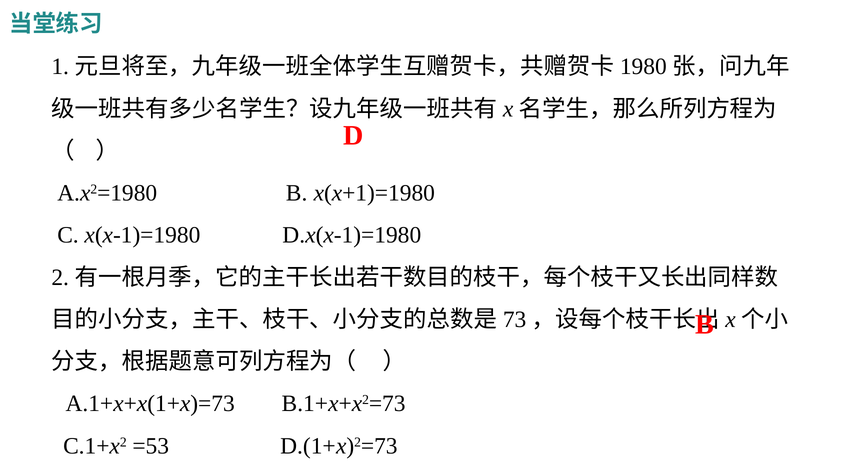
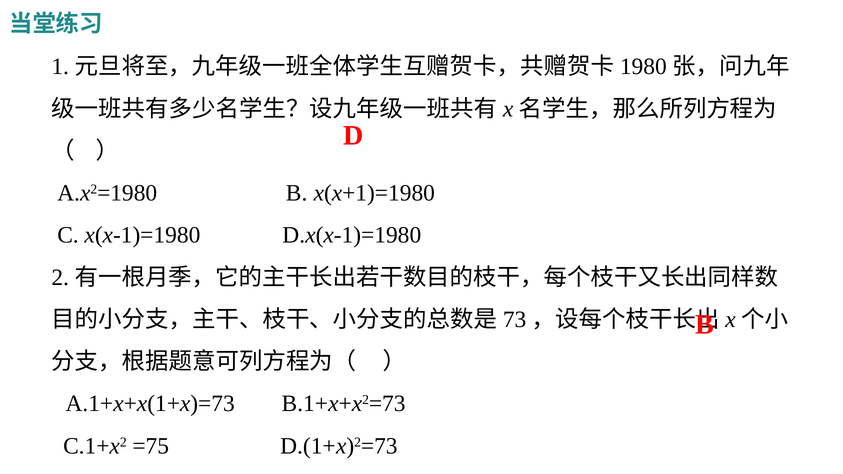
=53: =53 -> =75
